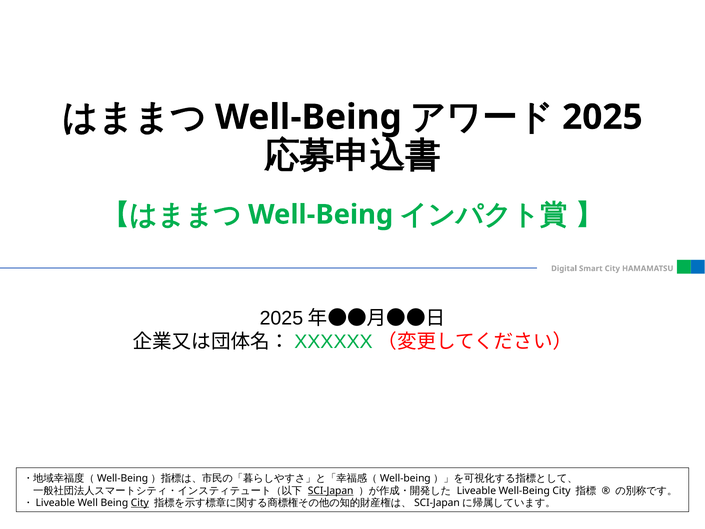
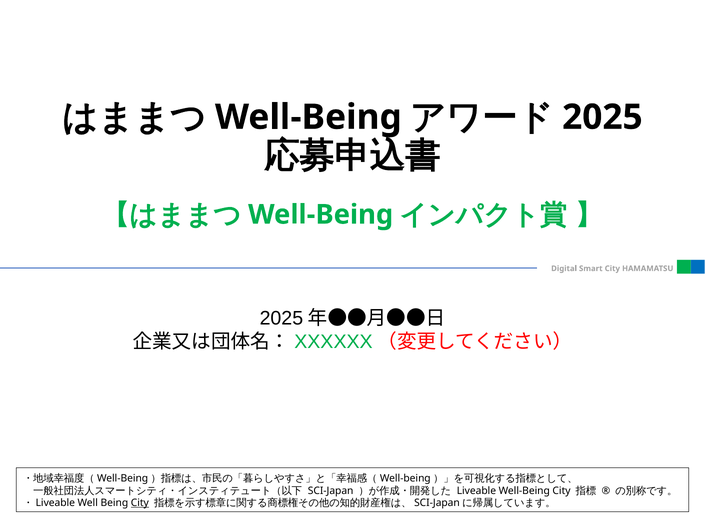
SCI-Japan underline: present -> none
